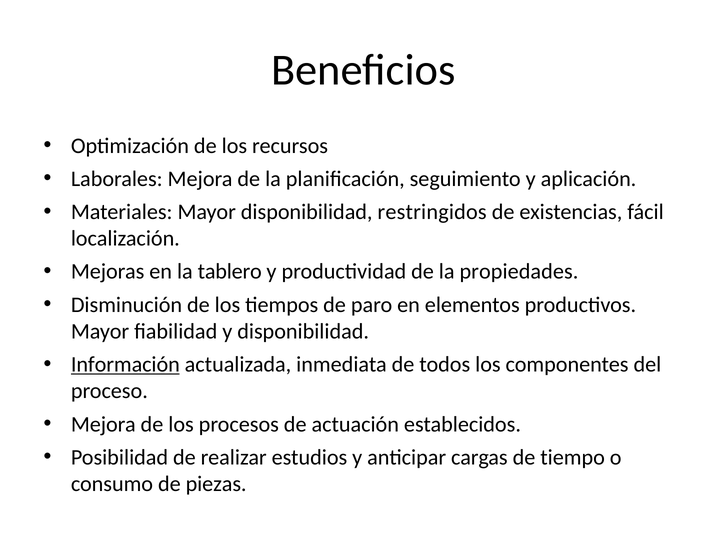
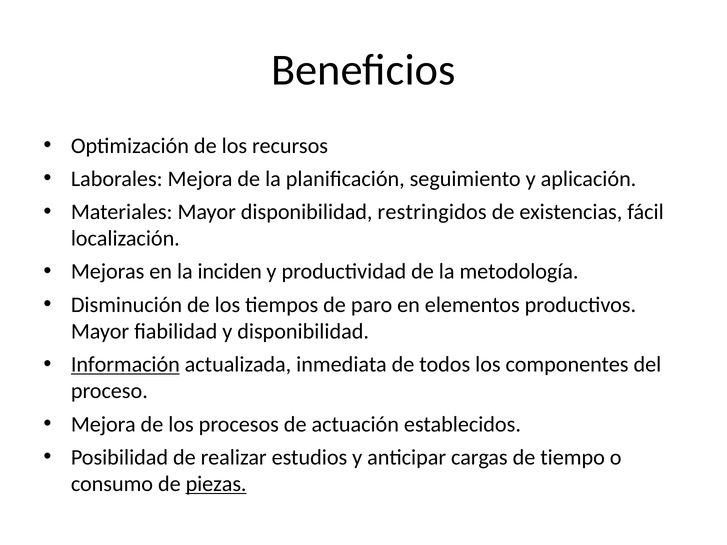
tablero: tablero -> inciden
propiedades: propiedades -> metodología
piezas underline: none -> present
